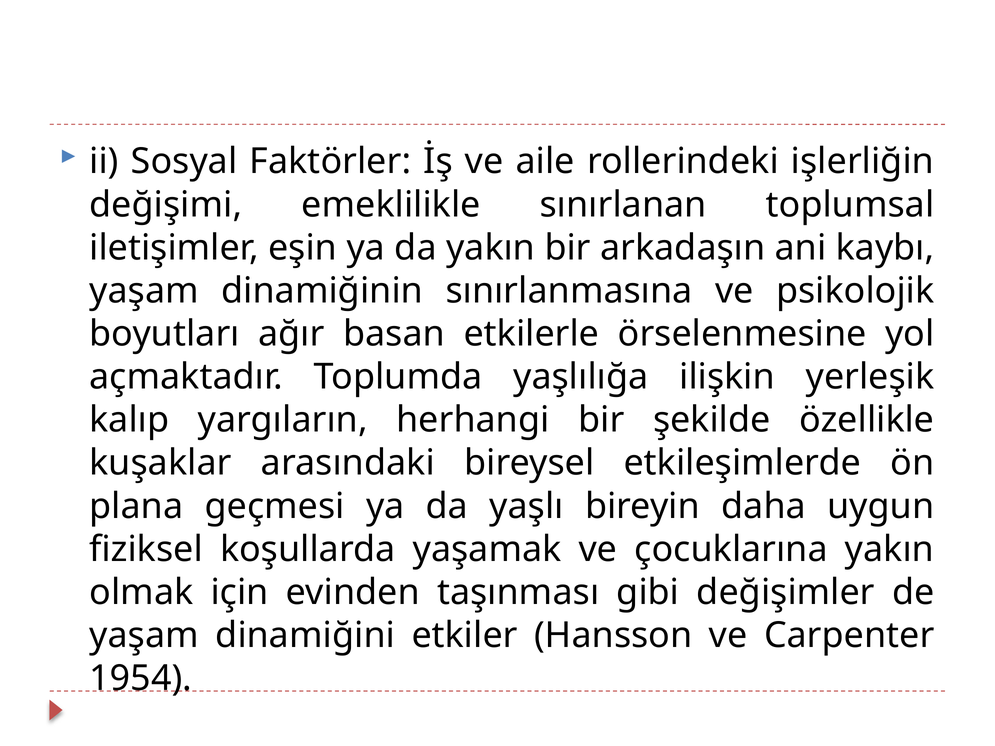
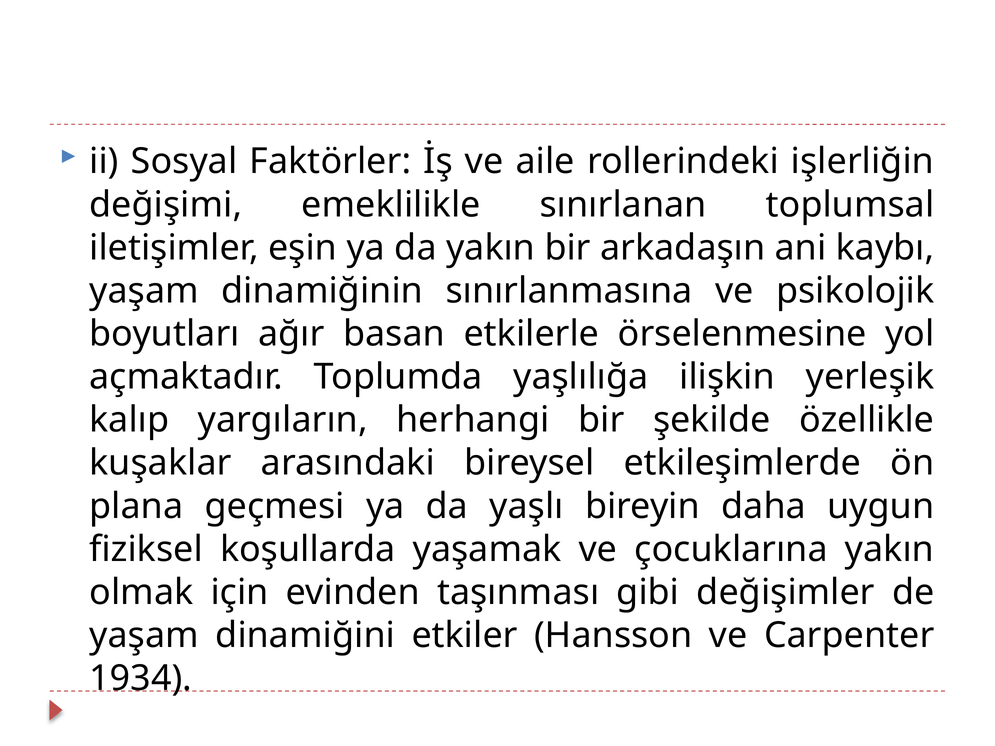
1954: 1954 -> 1934
